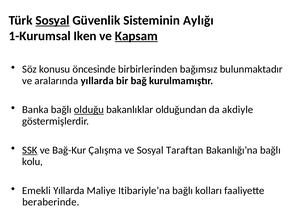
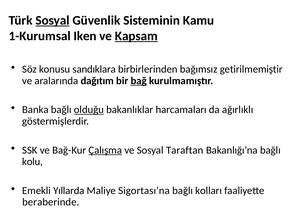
Aylığı: Aylığı -> Kamu
öncesinde: öncesinde -> sandıklara
bulunmaktadır: bulunmaktadır -> getirilmemiştir
aralarında yıllarda: yıllarda -> dağıtım
bağ underline: none -> present
olduğundan: olduğundan -> harcamaları
akdiyle: akdiyle -> ağırlıklı
SSK underline: present -> none
Çalışma underline: none -> present
Itibariyle’na: Itibariyle’na -> Sigortası’na
